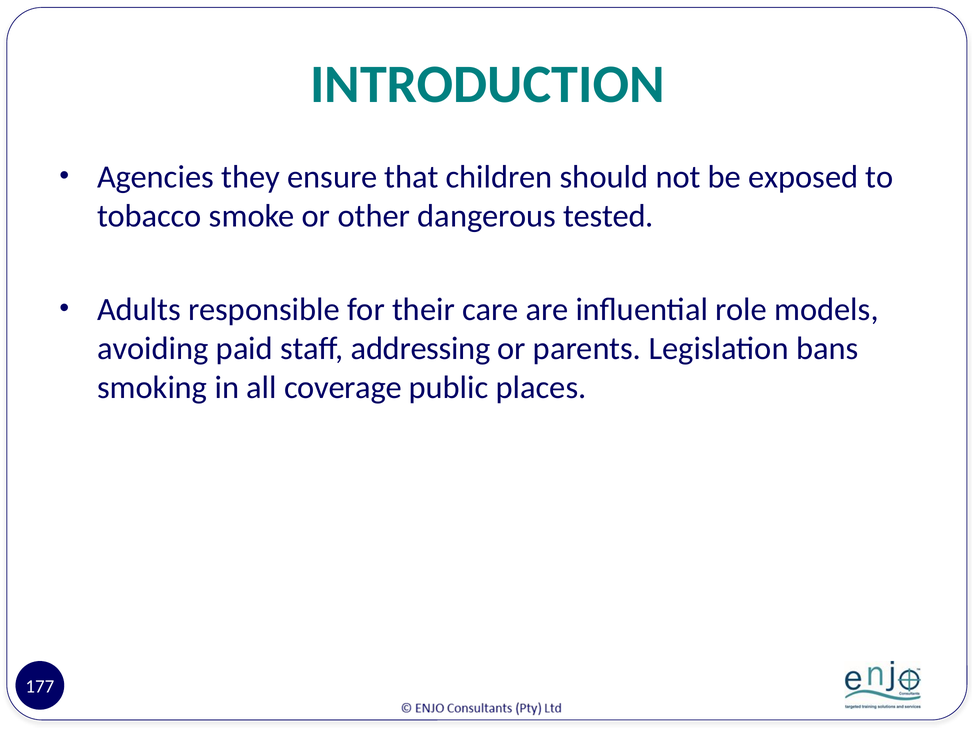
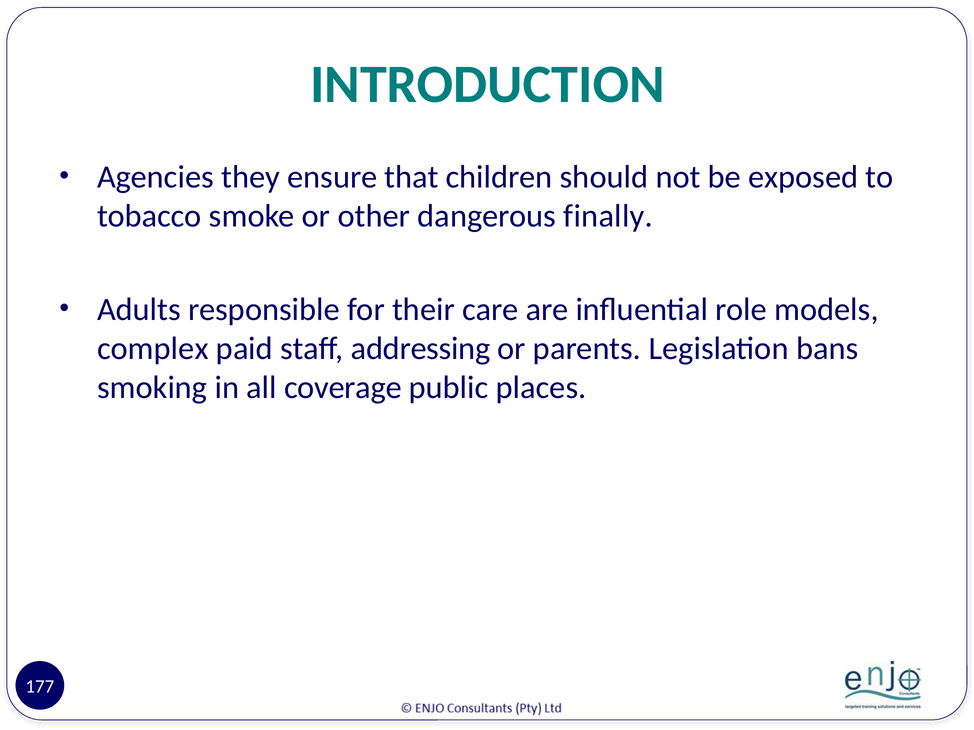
tested: tested -> finally
avoiding: avoiding -> complex
